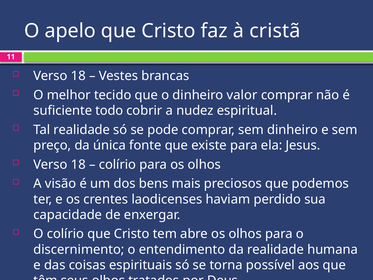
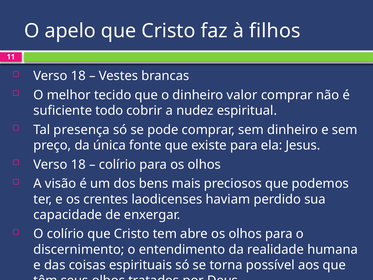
cristã: cristã -> filhos
Tal realidade: realidade -> presença
